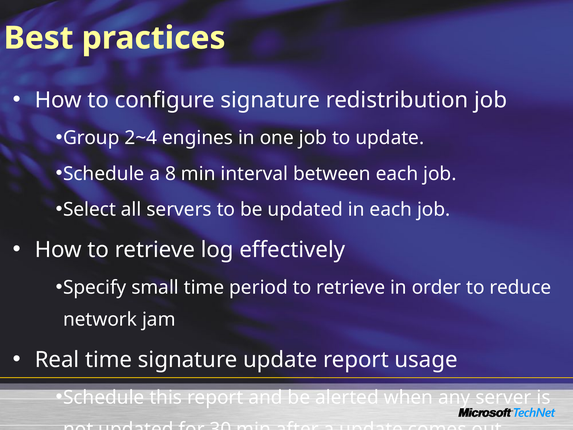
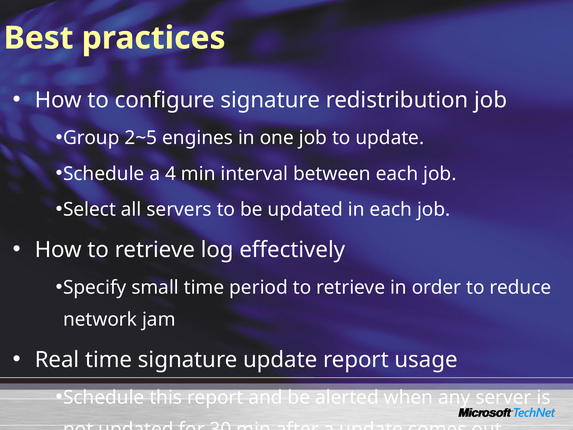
2~4: 2~4 -> 2~5
8: 8 -> 4
